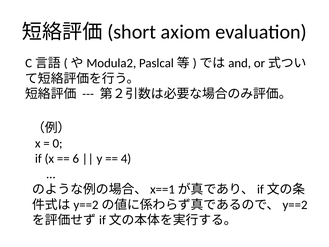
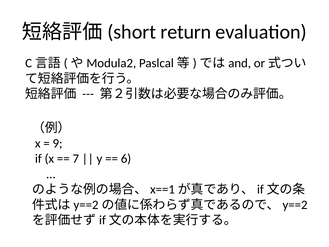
axiom: axiom -> return
0: 0 -> 9
6: 6 -> 7
4: 4 -> 6
